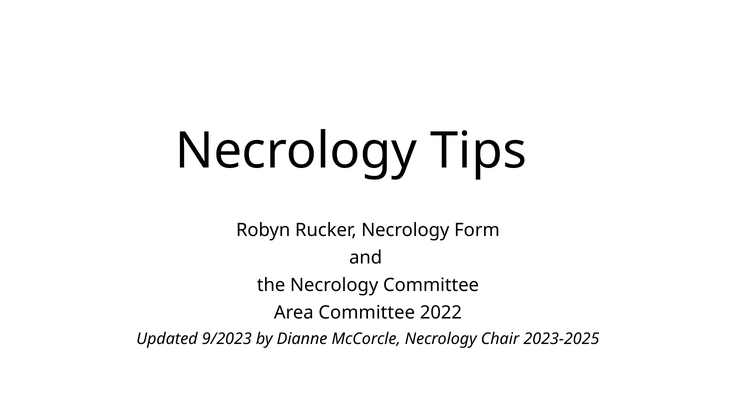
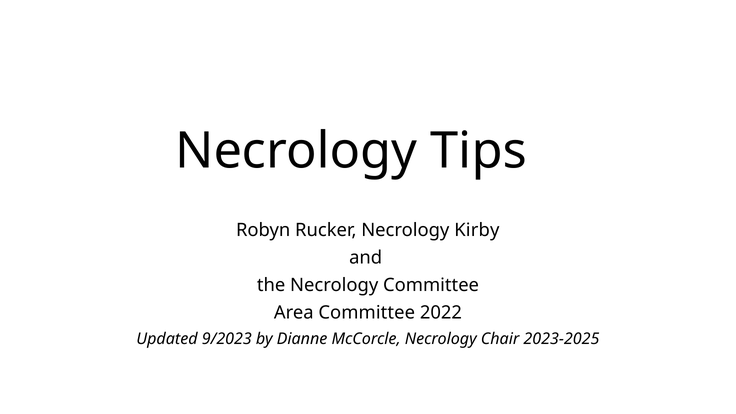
Form: Form -> Kirby
